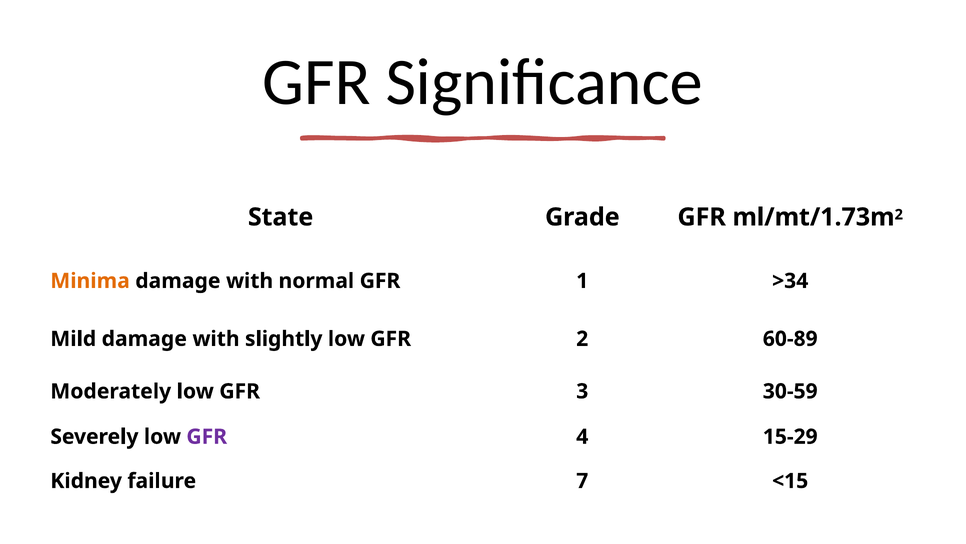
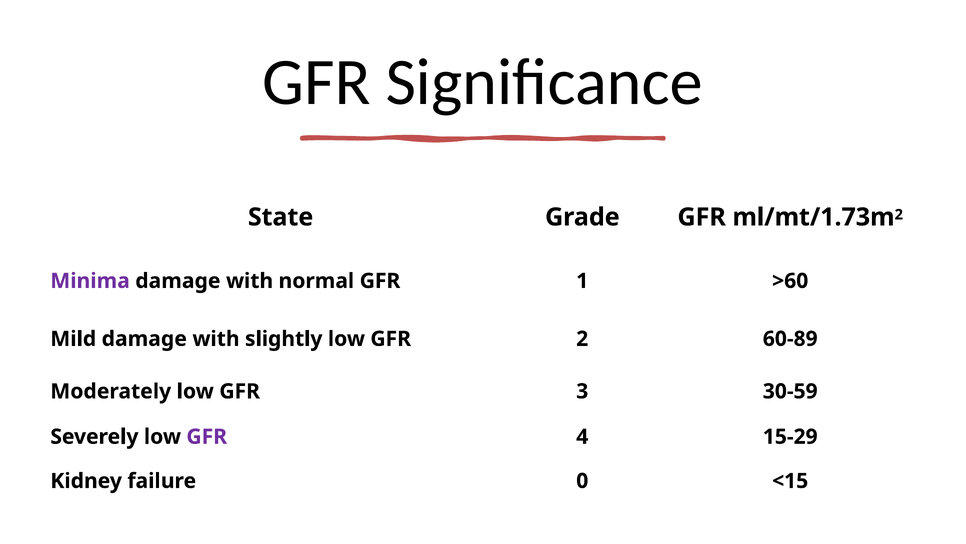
Minima colour: orange -> purple
>34: >34 -> >60
7: 7 -> 0
